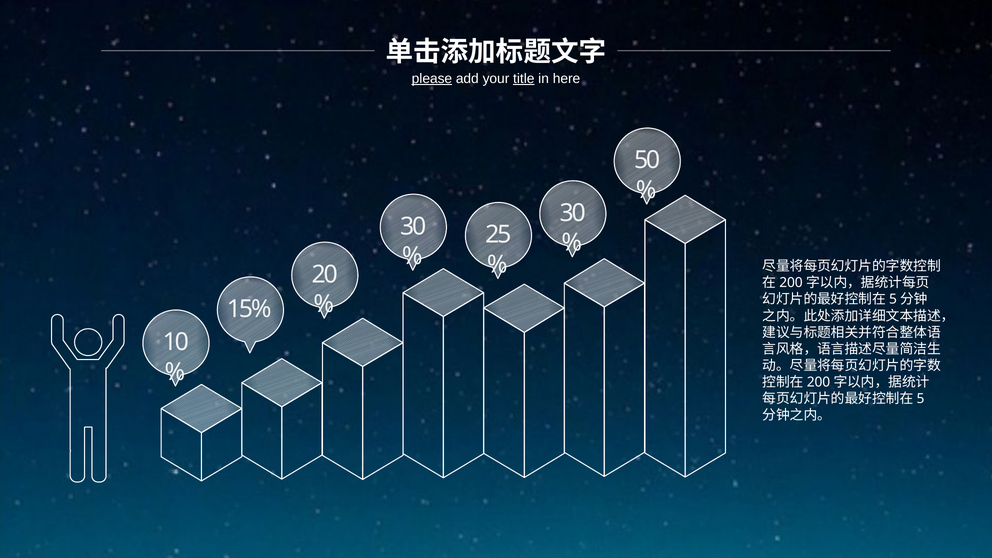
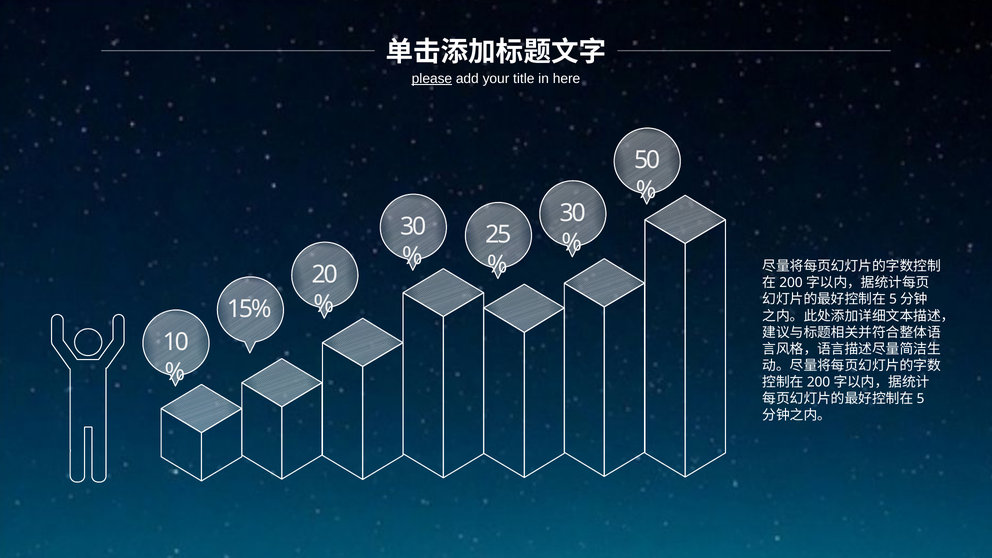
title underline: present -> none
